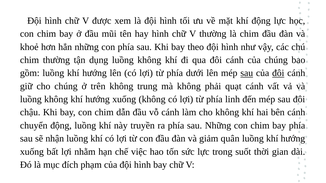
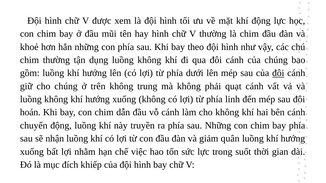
sau at (247, 73) underline: present -> none
chậu: chậu -> hoán
phạm: phạm -> khiếp
